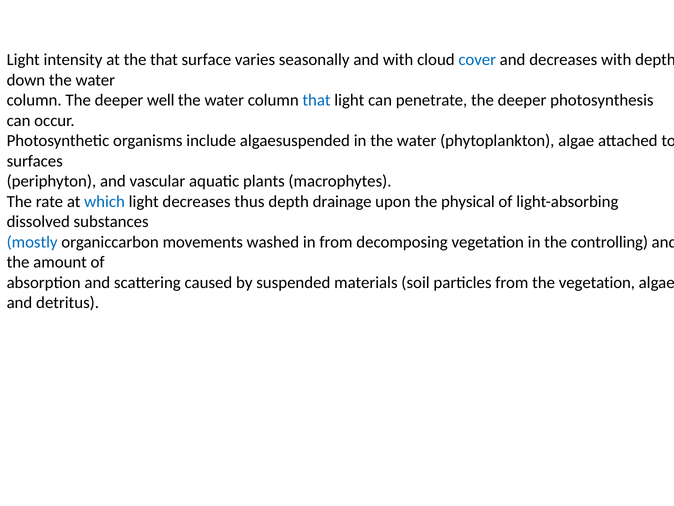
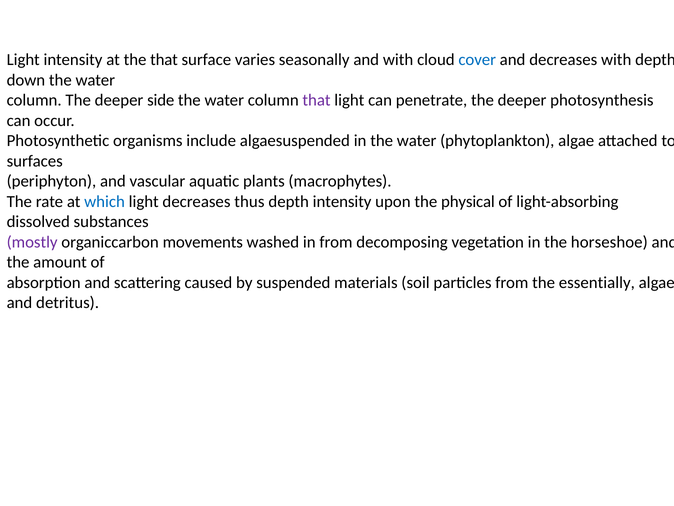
well: well -> side
that at (317, 100) colour: blue -> purple
depth drainage: drainage -> intensity
mostly colour: blue -> purple
controlling: controlling -> horseshoe
the vegetation: vegetation -> essentially
